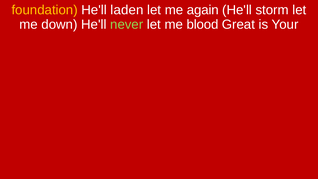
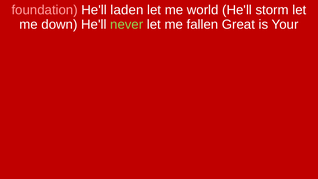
foundation colour: yellow -> pink
again: again -> world
blood: blood -> fallen
